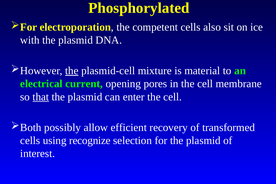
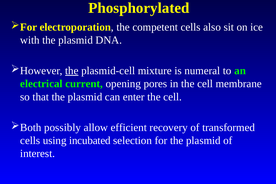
material: material -> numeral
that underline: present -> none
recognize: recognize -> incubated
